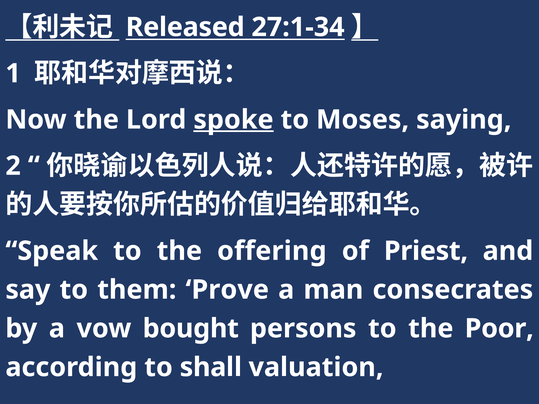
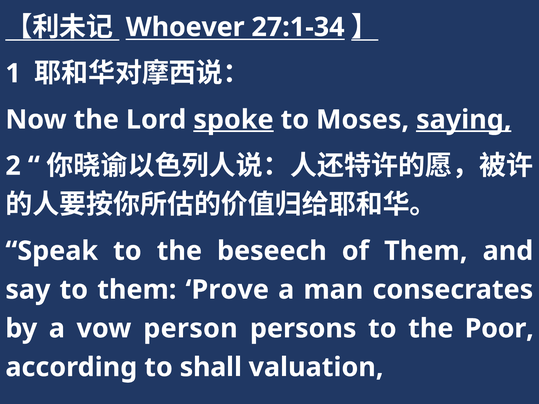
Released: Released -> Whoever
saying underline: none -> present
offering: offering -> beseech
of Priest: Priest -> Them
bought: bought -> person
